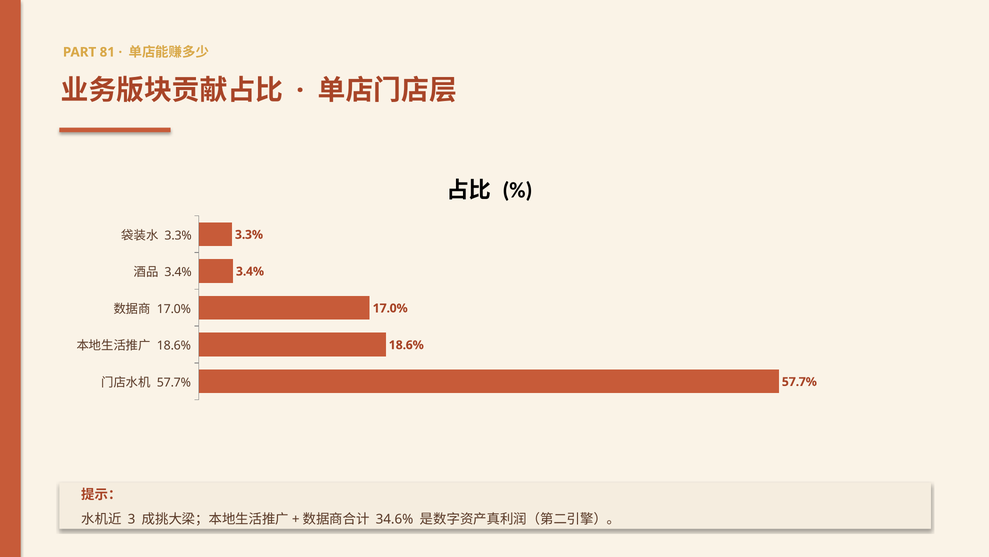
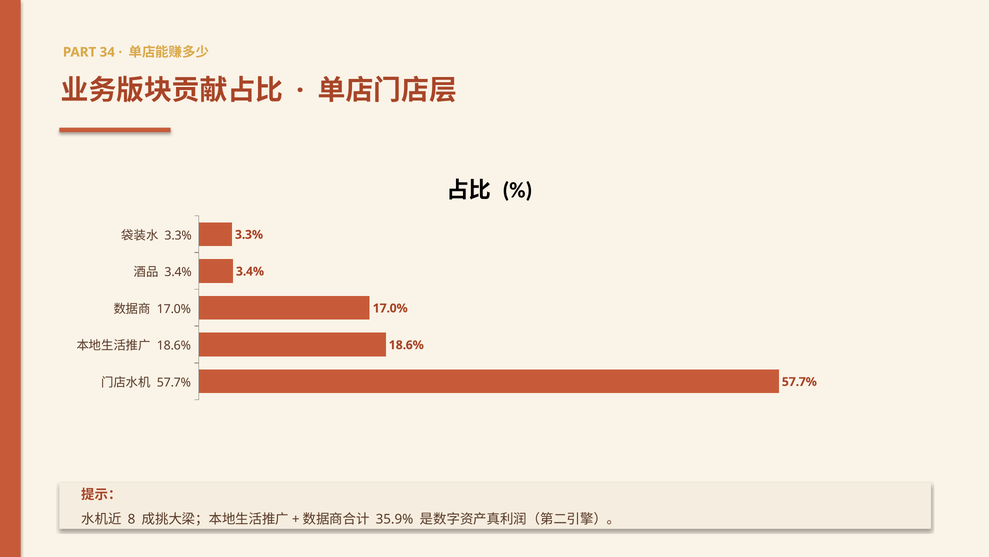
81: 81 -> 34
3: 3 -> 8
34.6%: 34.6% -> 35.9%
